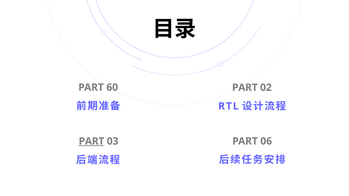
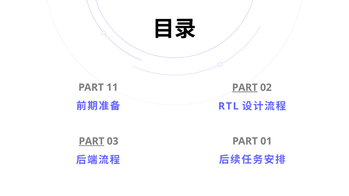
60: 60 -> 11
PART at (245, 88) underline: none -> present
06: 06 -> 01
